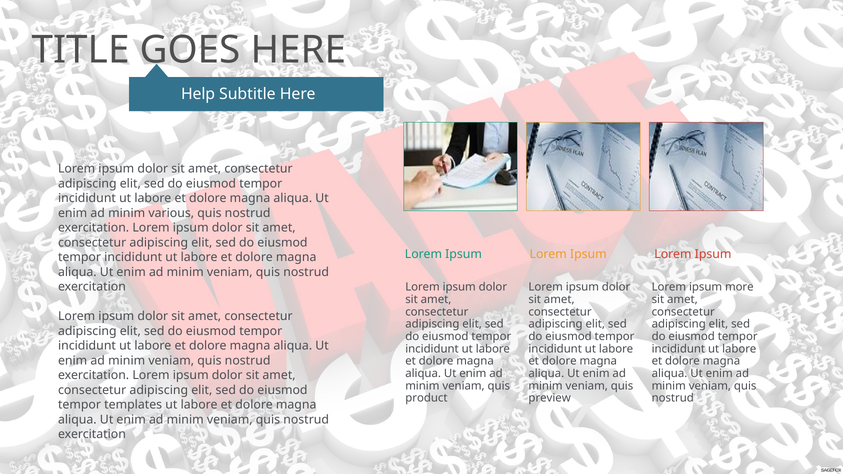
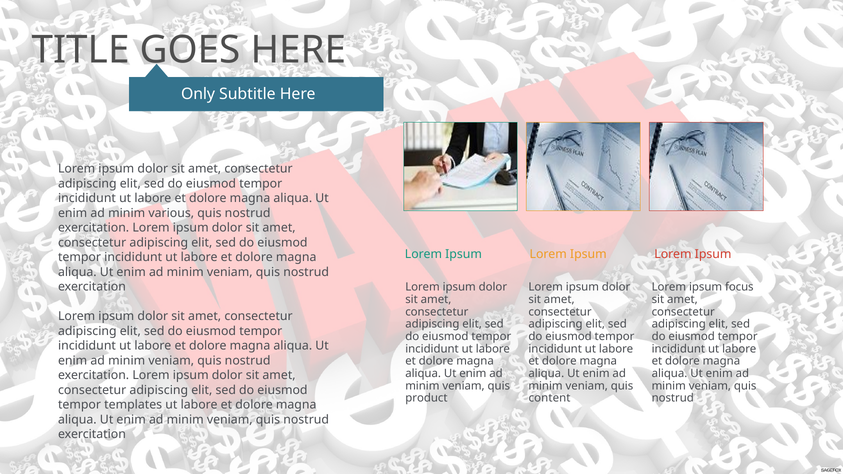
Help: Help -> Only
more: more -> focus
preview: preview -> content
